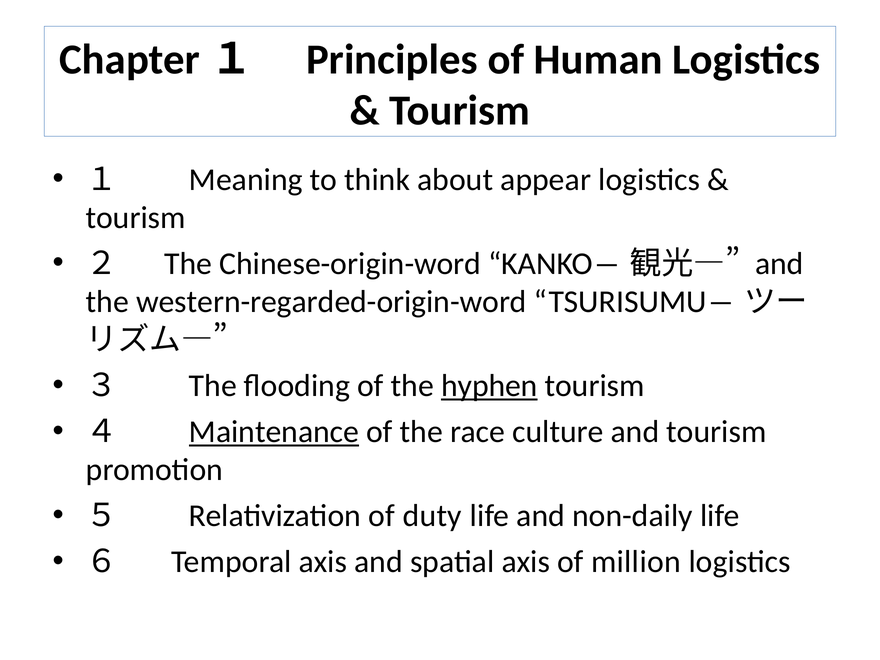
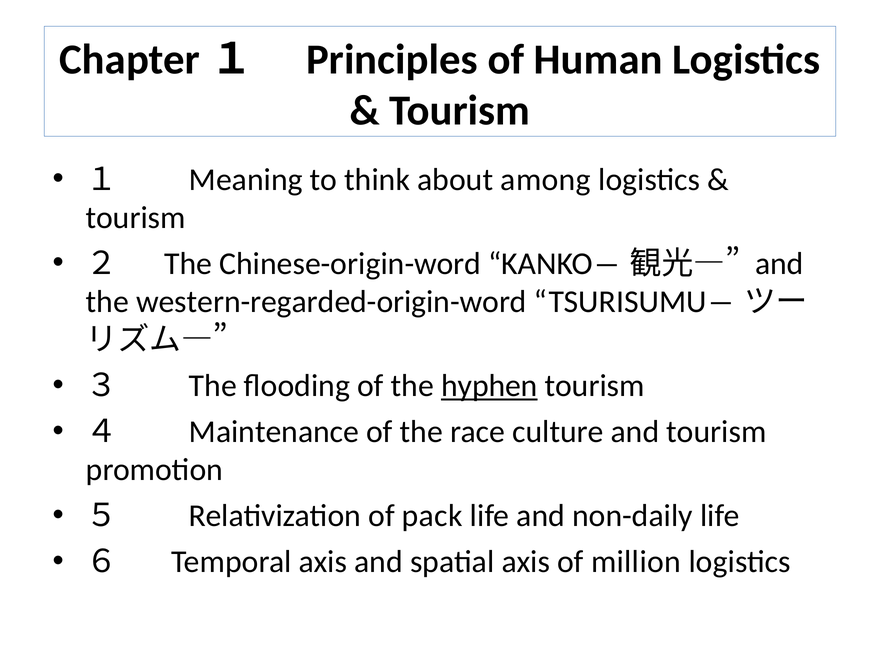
appear: appear -> among
Maintenance underline: present -> none
duty: duty -> pack
